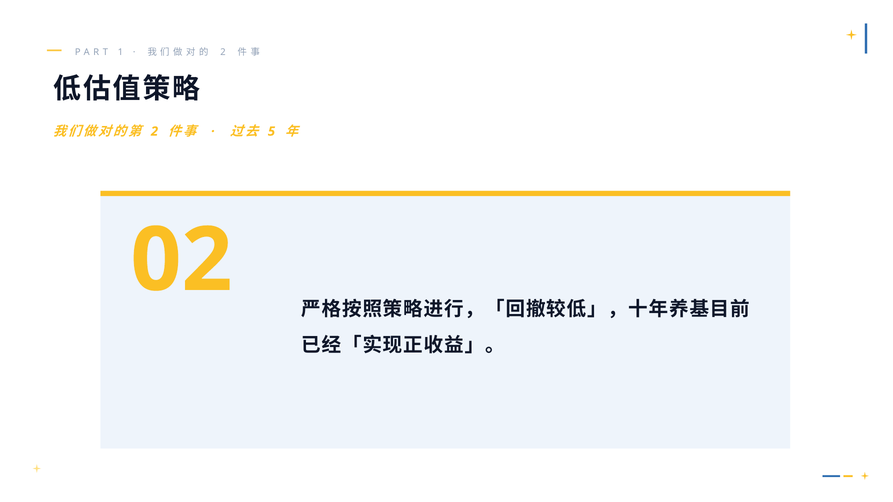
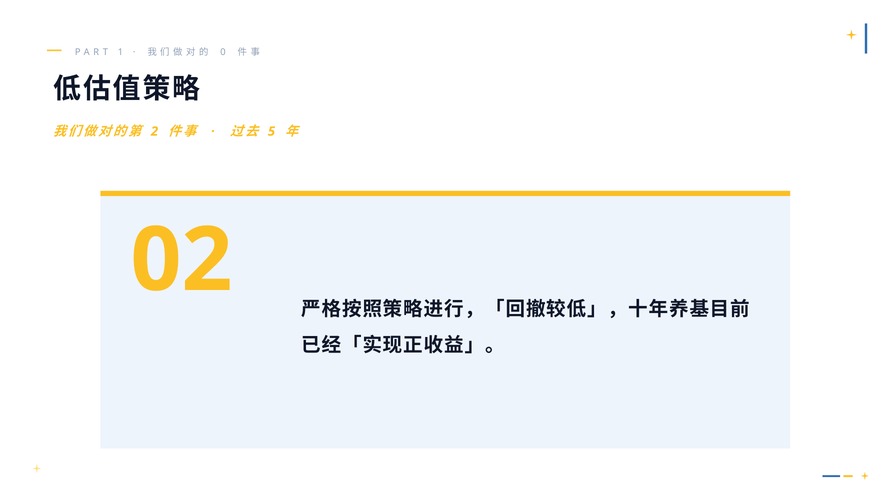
2 at (223, 52): 2 -> 0
